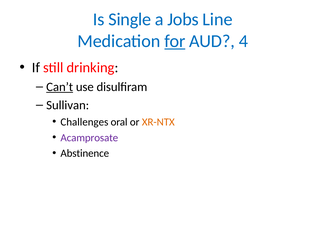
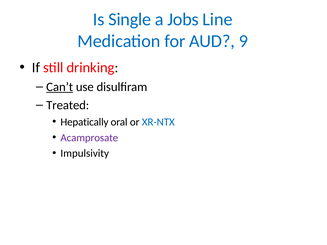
for underline: present -> none
4: 4 -> 9
Sullivan: Sullivan -> Treated
Challenges: Challenges -> Hepatically
XR-NTX colour: orange -> blue
Abstinence: Abstinence -> Impulsivity
